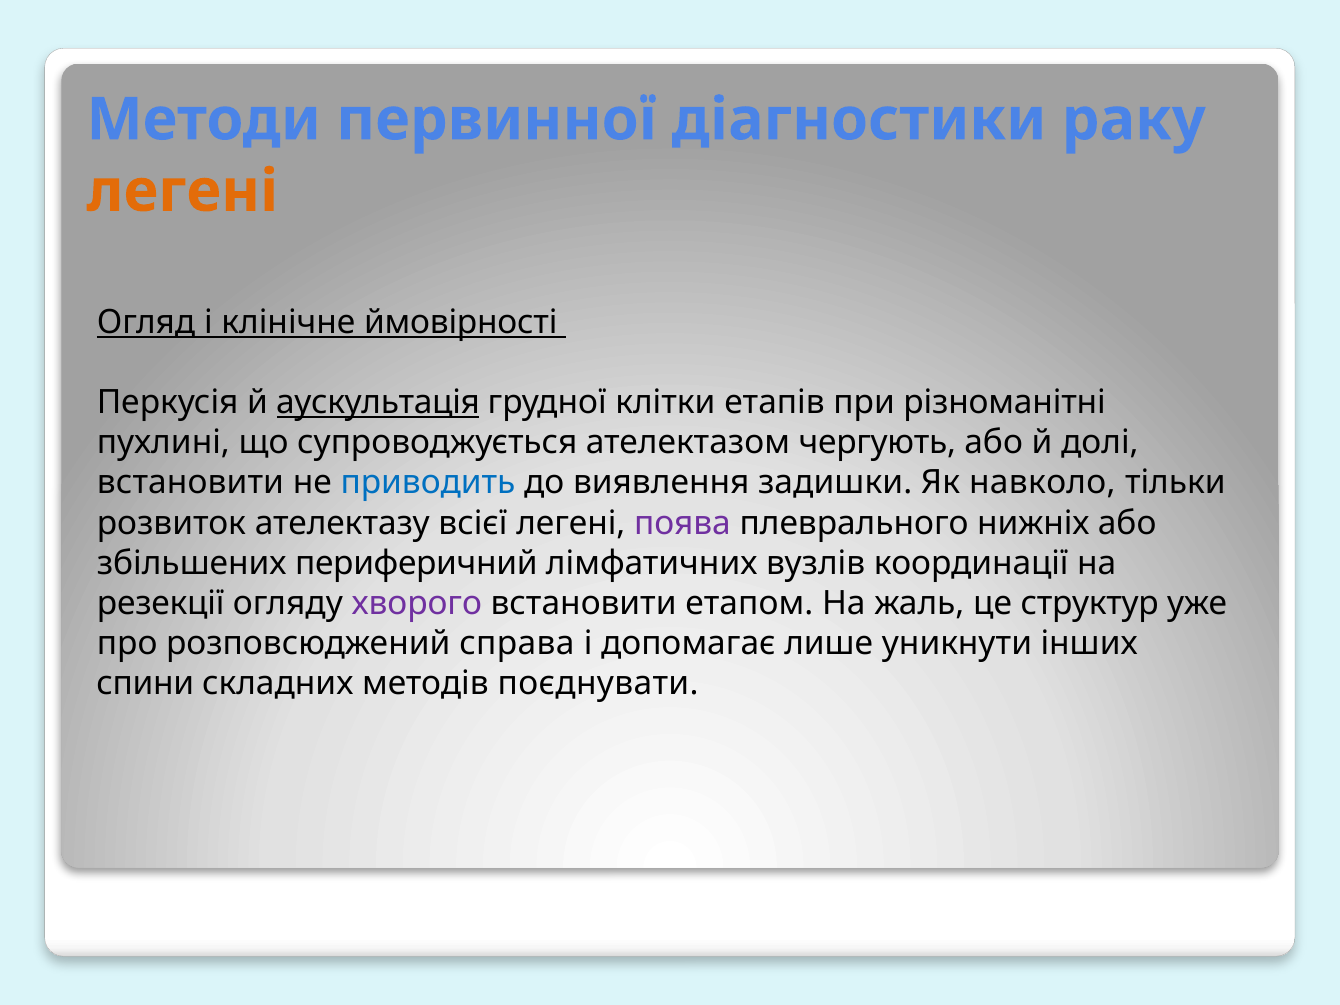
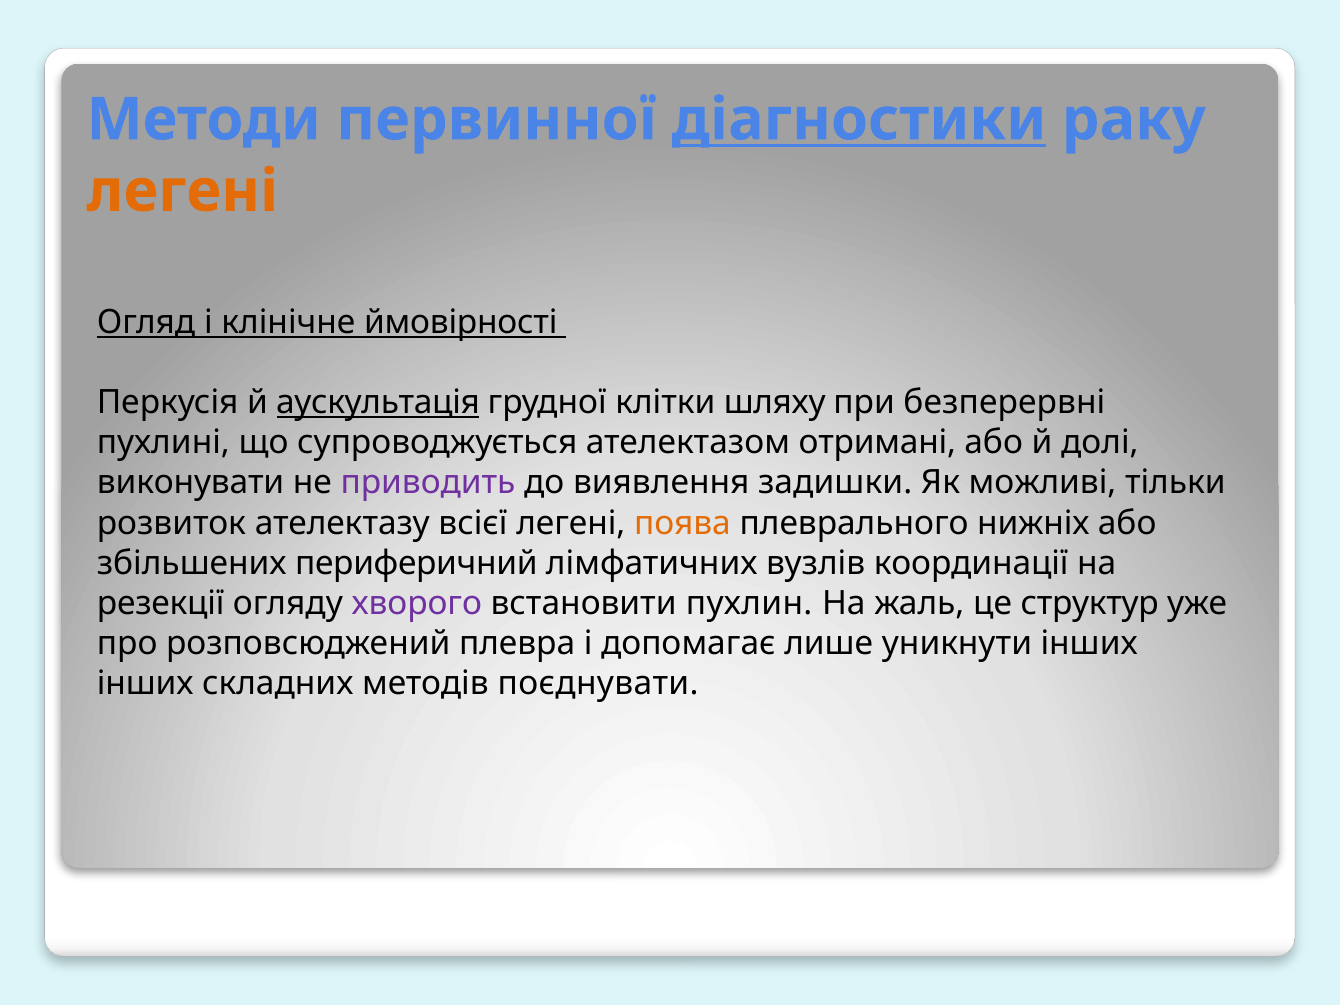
діагностики underline: none -> present
етапів: етапів -> шляху
різноманітні: різноманітні -> безперервні
чергують: чергують -> отримані
встановити at (190, 483): встановити -> виконувати
приводить colour: blue -> purple
навколо: навколо -> можливі
поява colour: purple -> orange
етапом: етапом -> пухлин
справа: справа -> плевра
спини at (145, 684): спини -> інших
